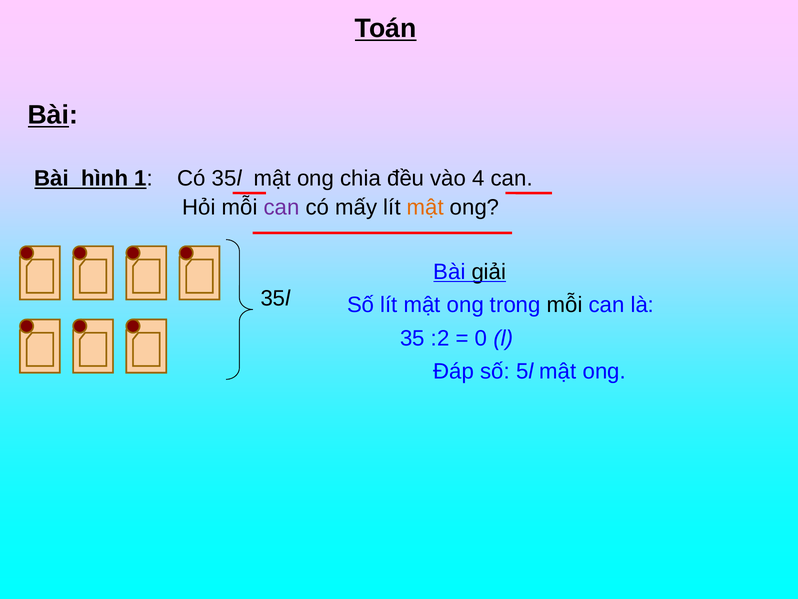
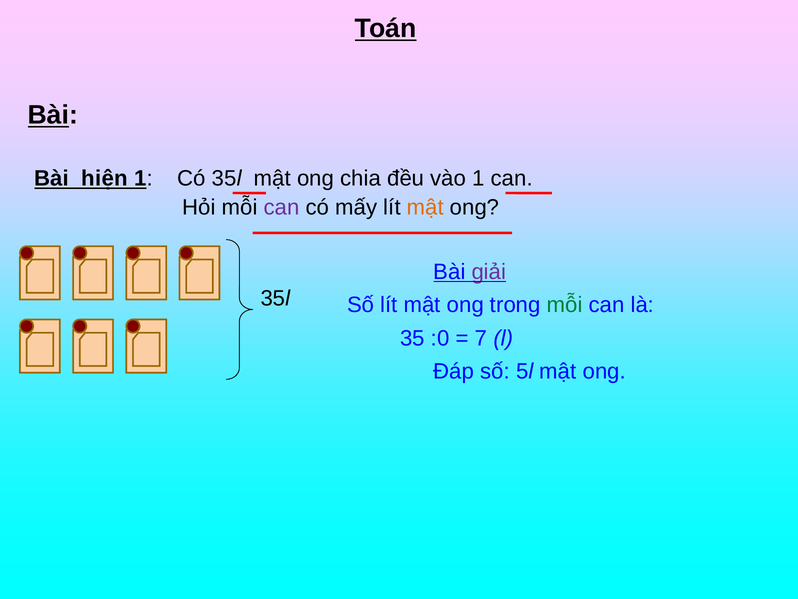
hình: hình -> hiện
vào 4: 4 -> 1
giải colour: black -> purple
mỗi at (565, 305) colour: black -> green
:2: :2 -> :0
0: 0 -> 7
